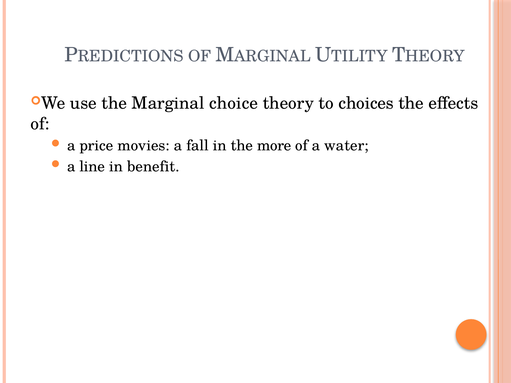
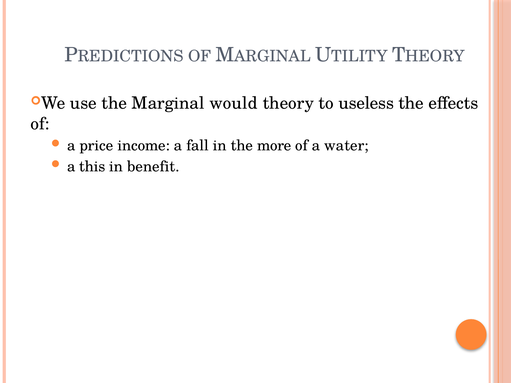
choice: choice -> would
choices: choices -> useless
movies: movies -> income
line: line -> this
